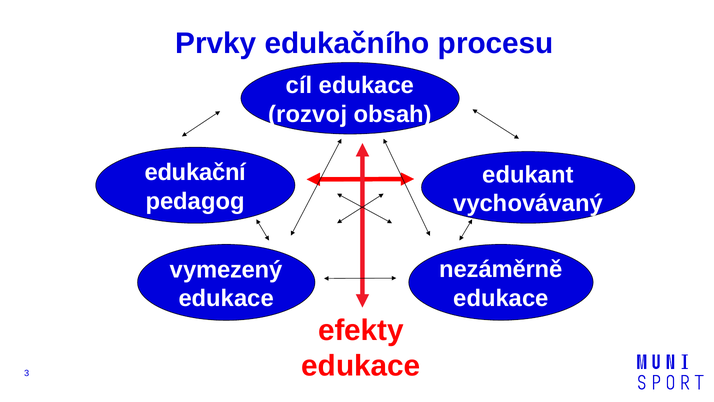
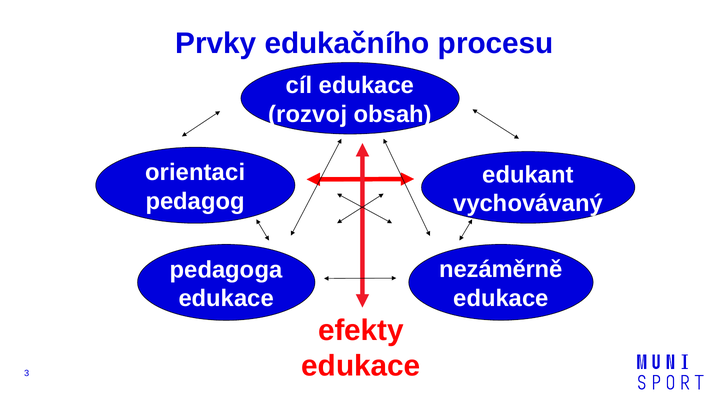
edukační: edukační -> orientaci
vymezený: vymezený -> pedagoga
